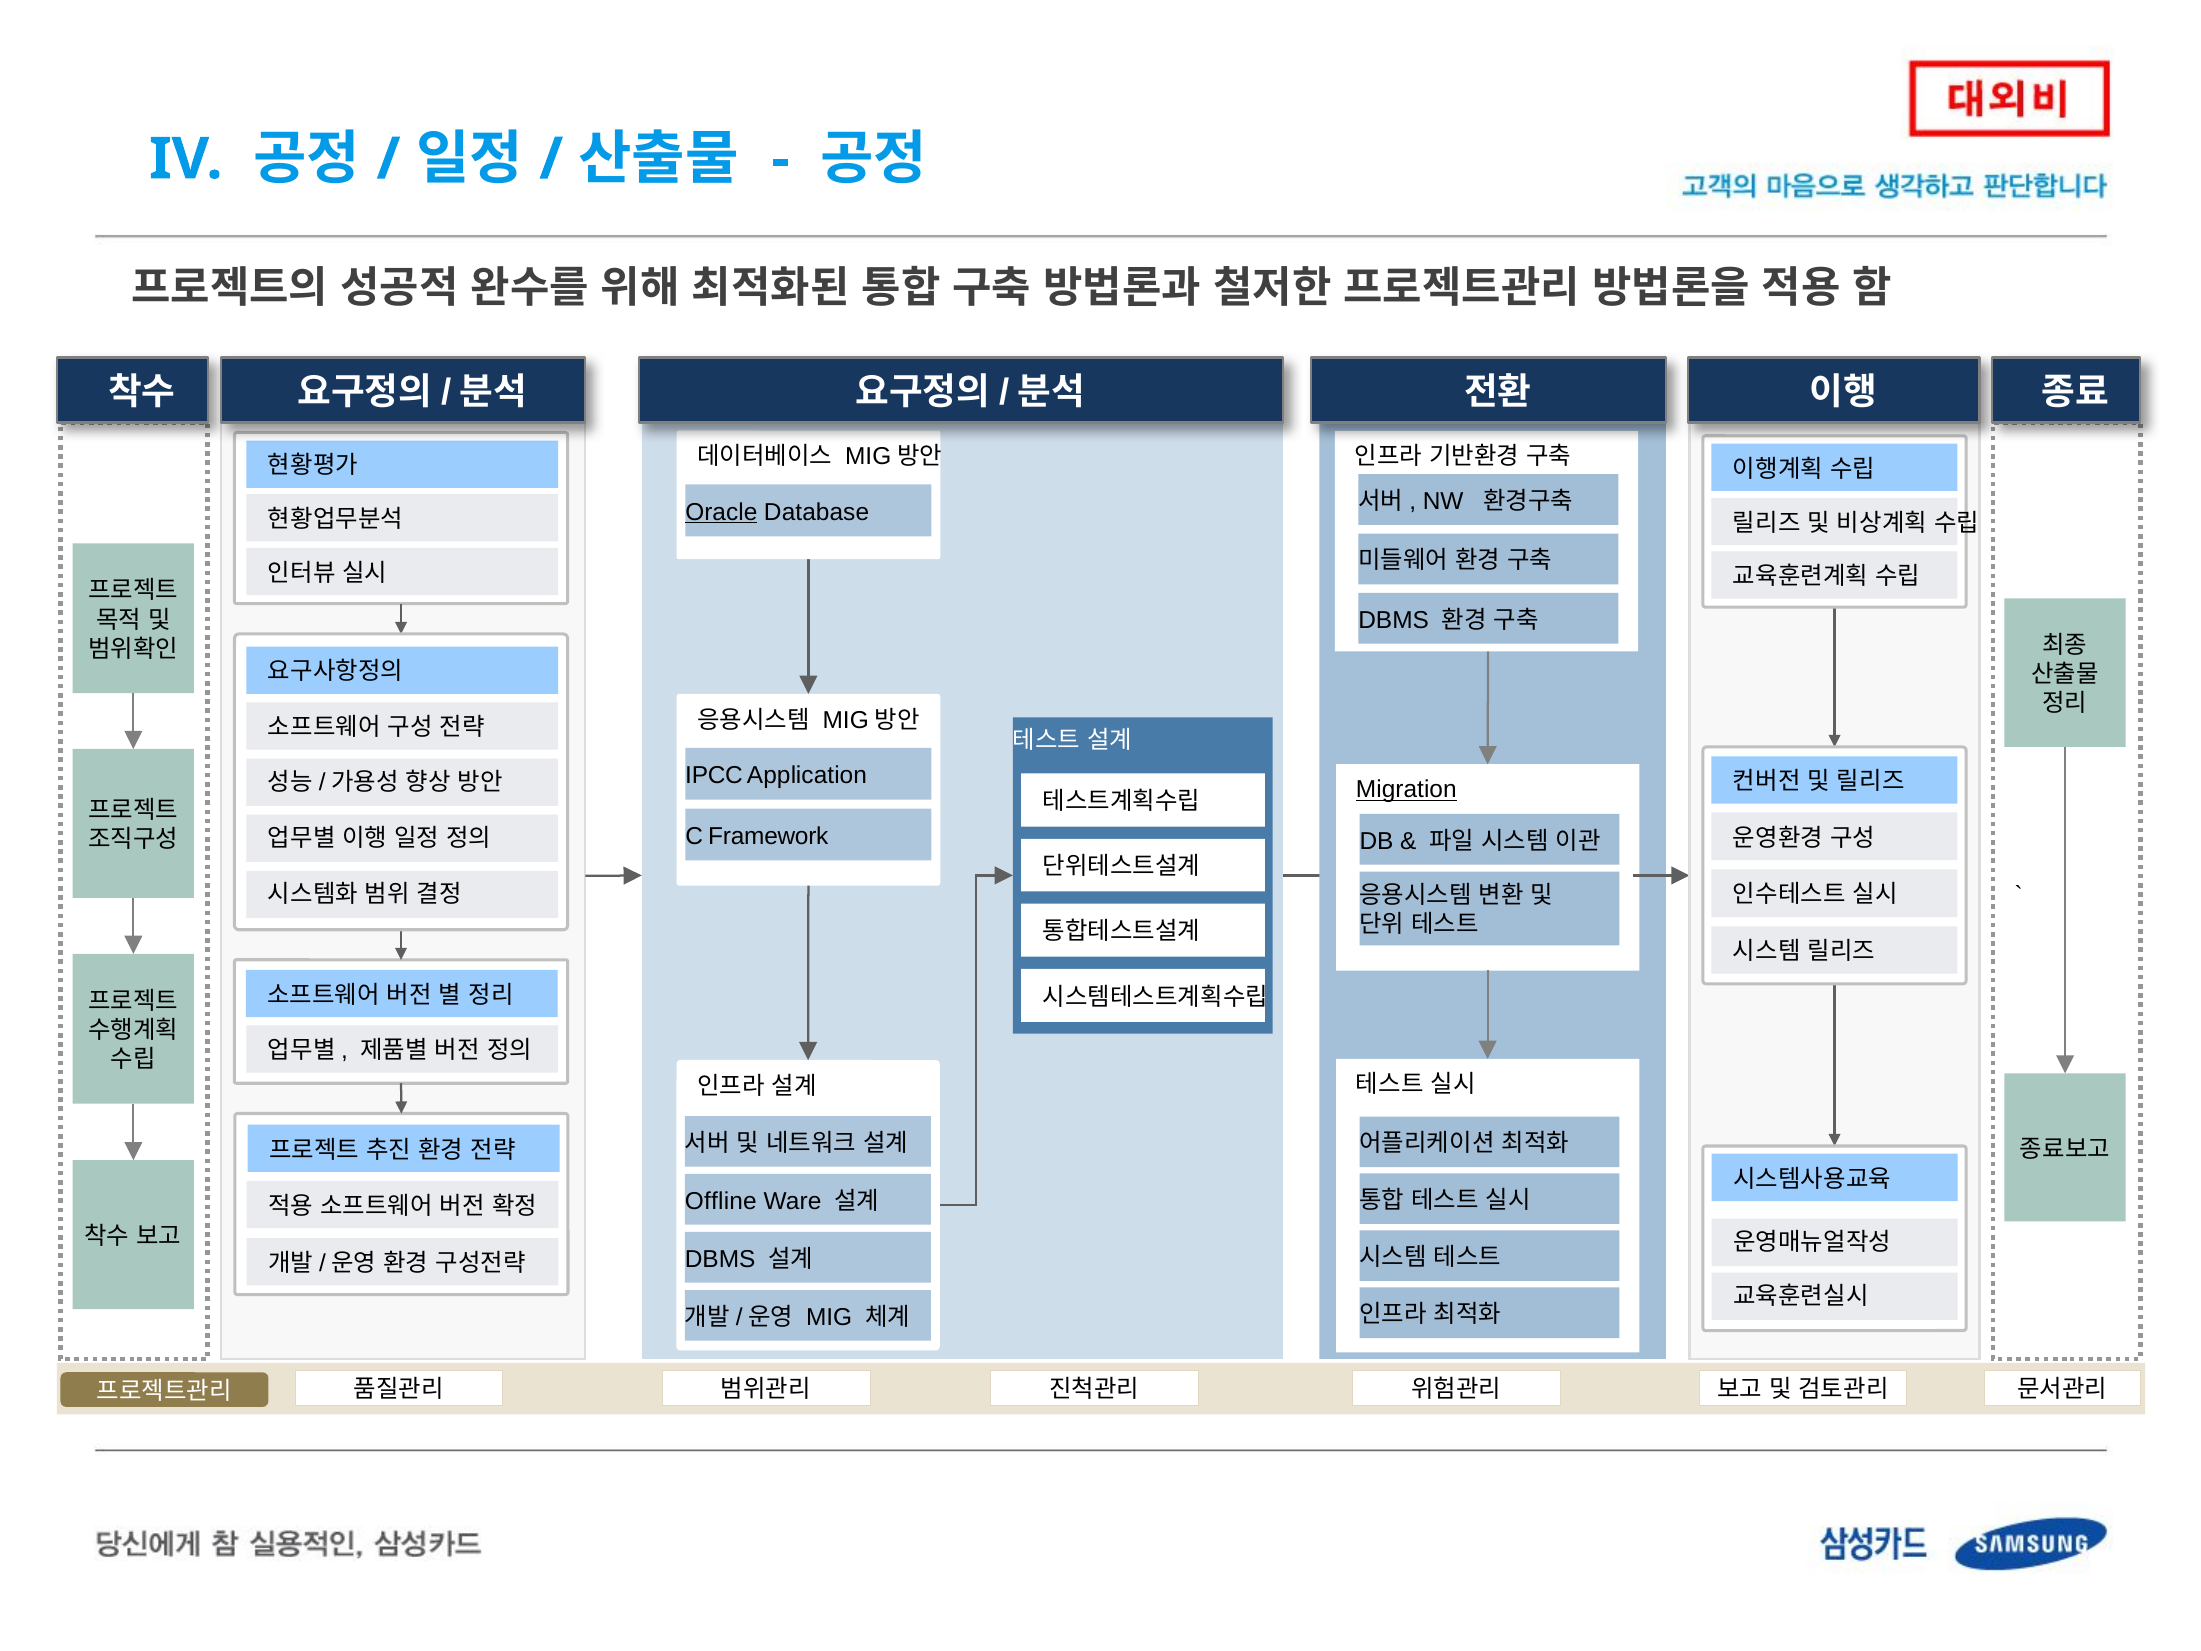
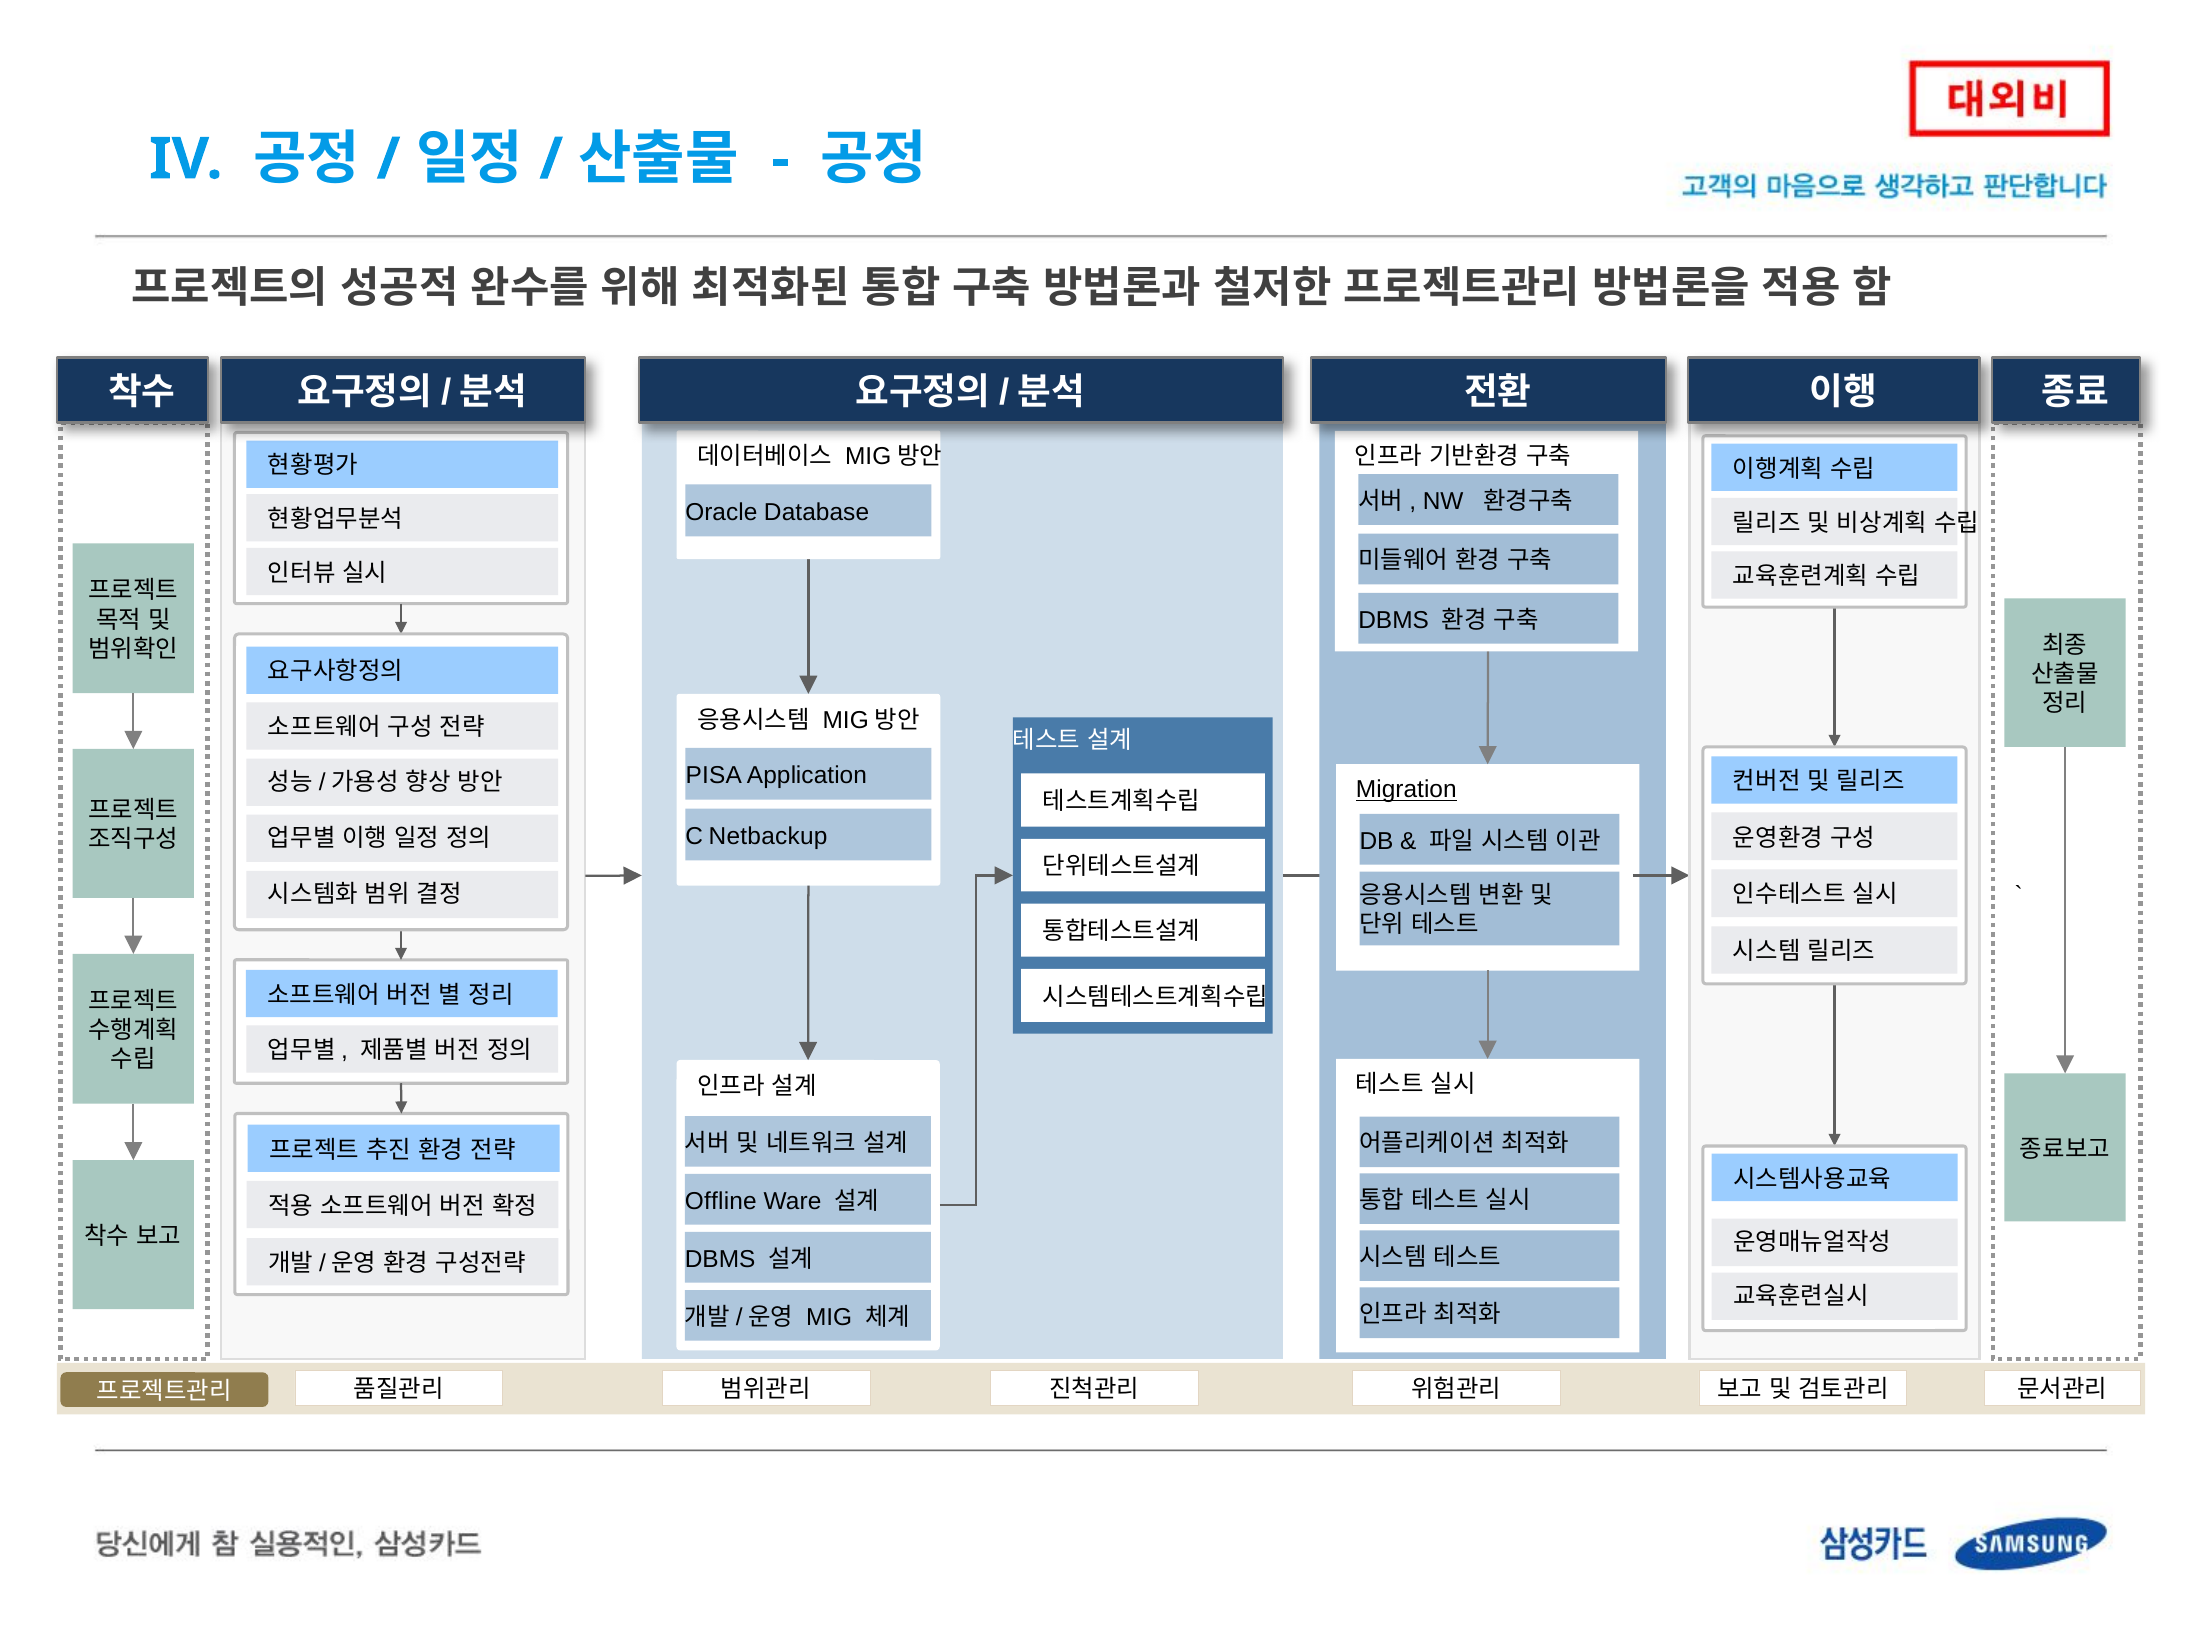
Oracle underline: present -> none
IPCC: IPCC -> PISA
Framework: Framework -> Netbackup
